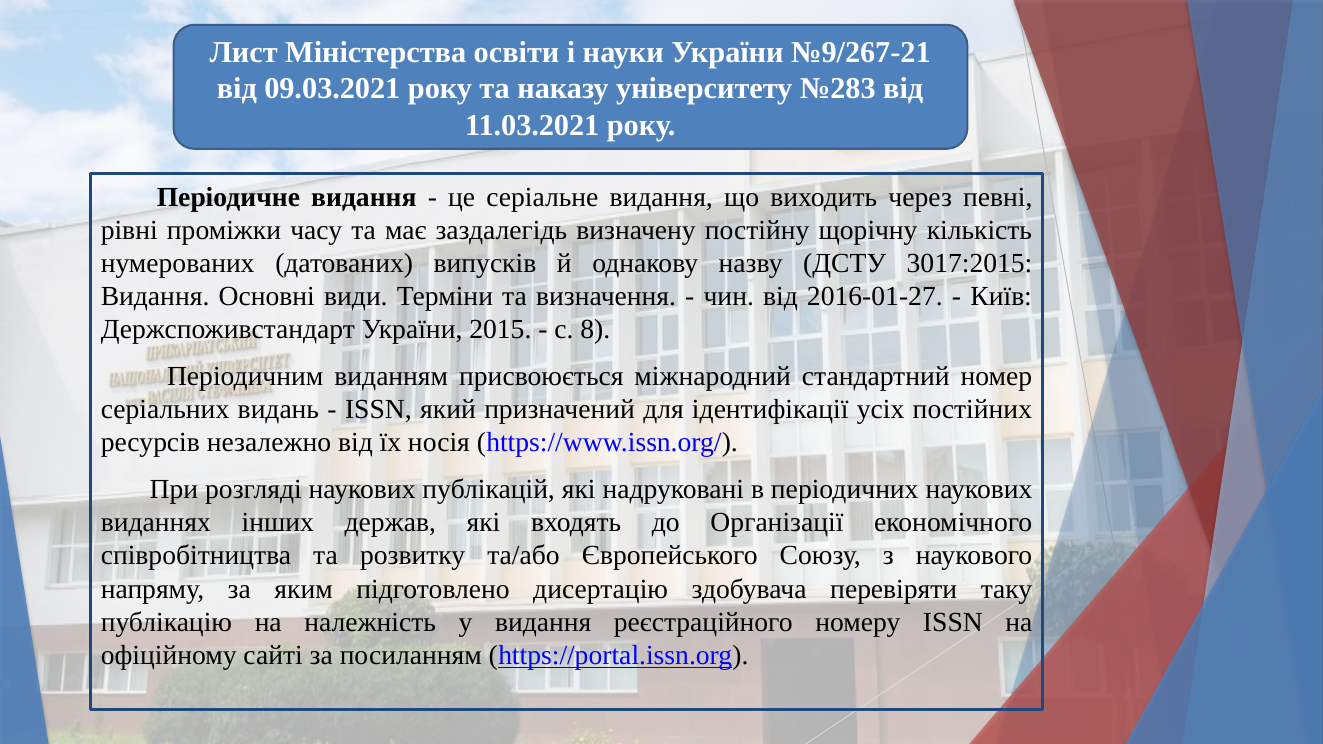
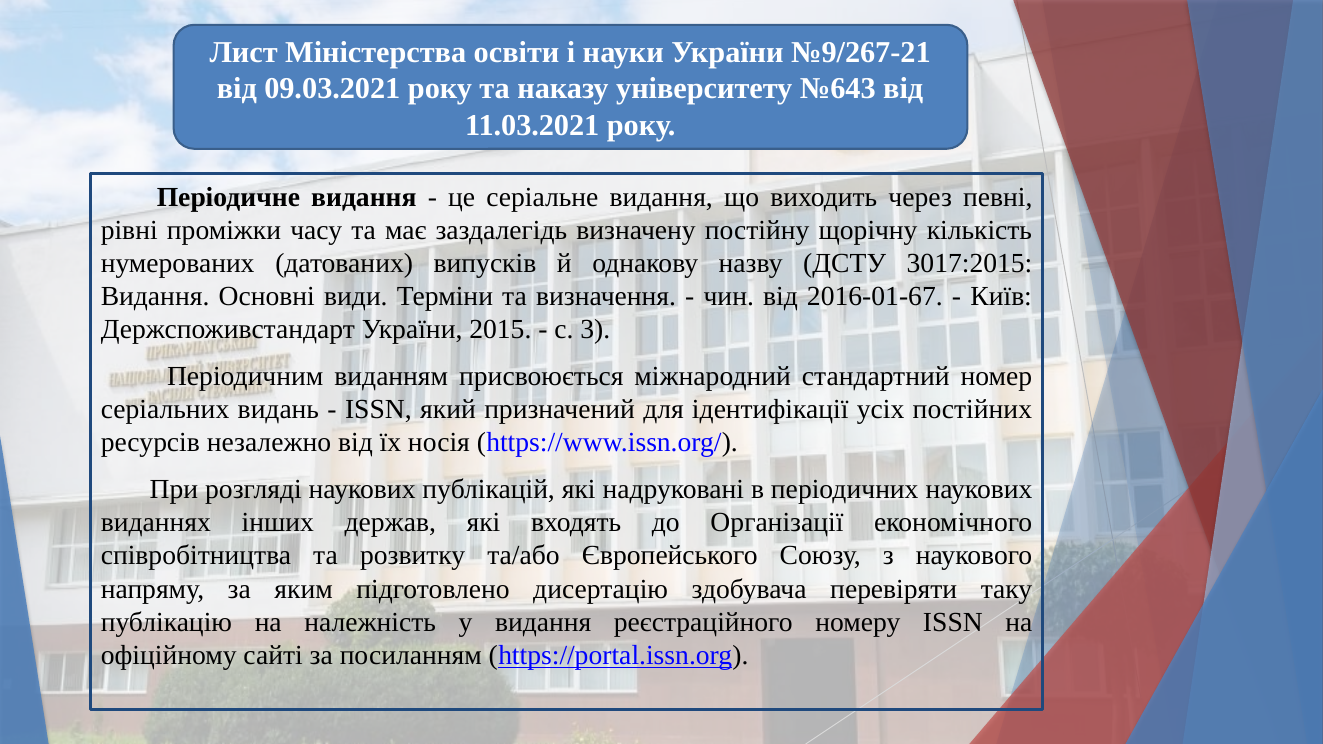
№283: №283 -> №643
2016-01-27: 2016-01-27 -> 2016-01-67
8: 8 -> 3
